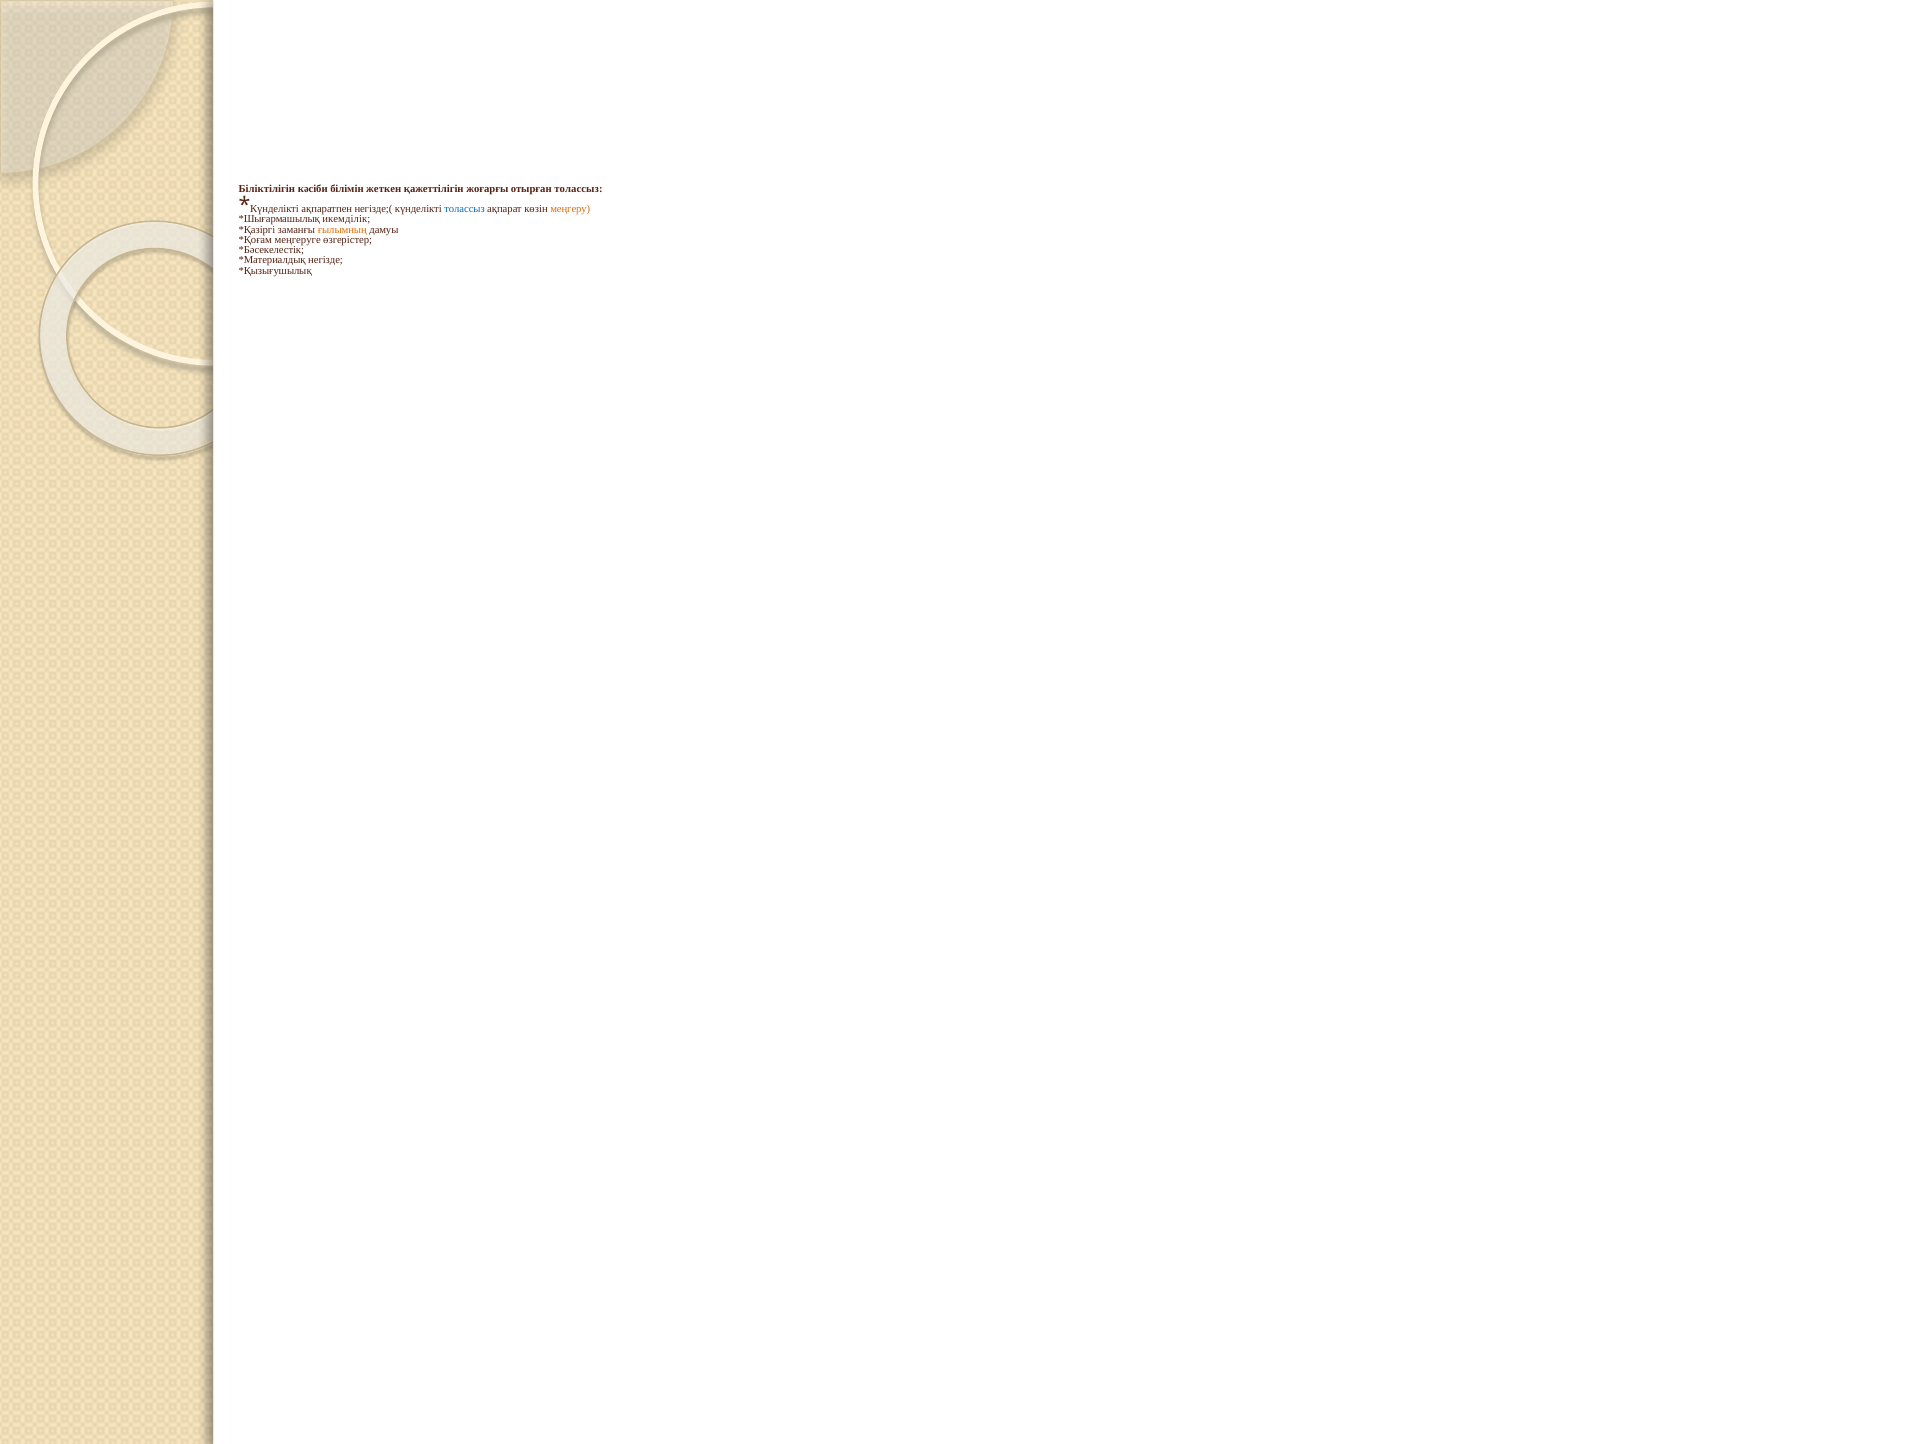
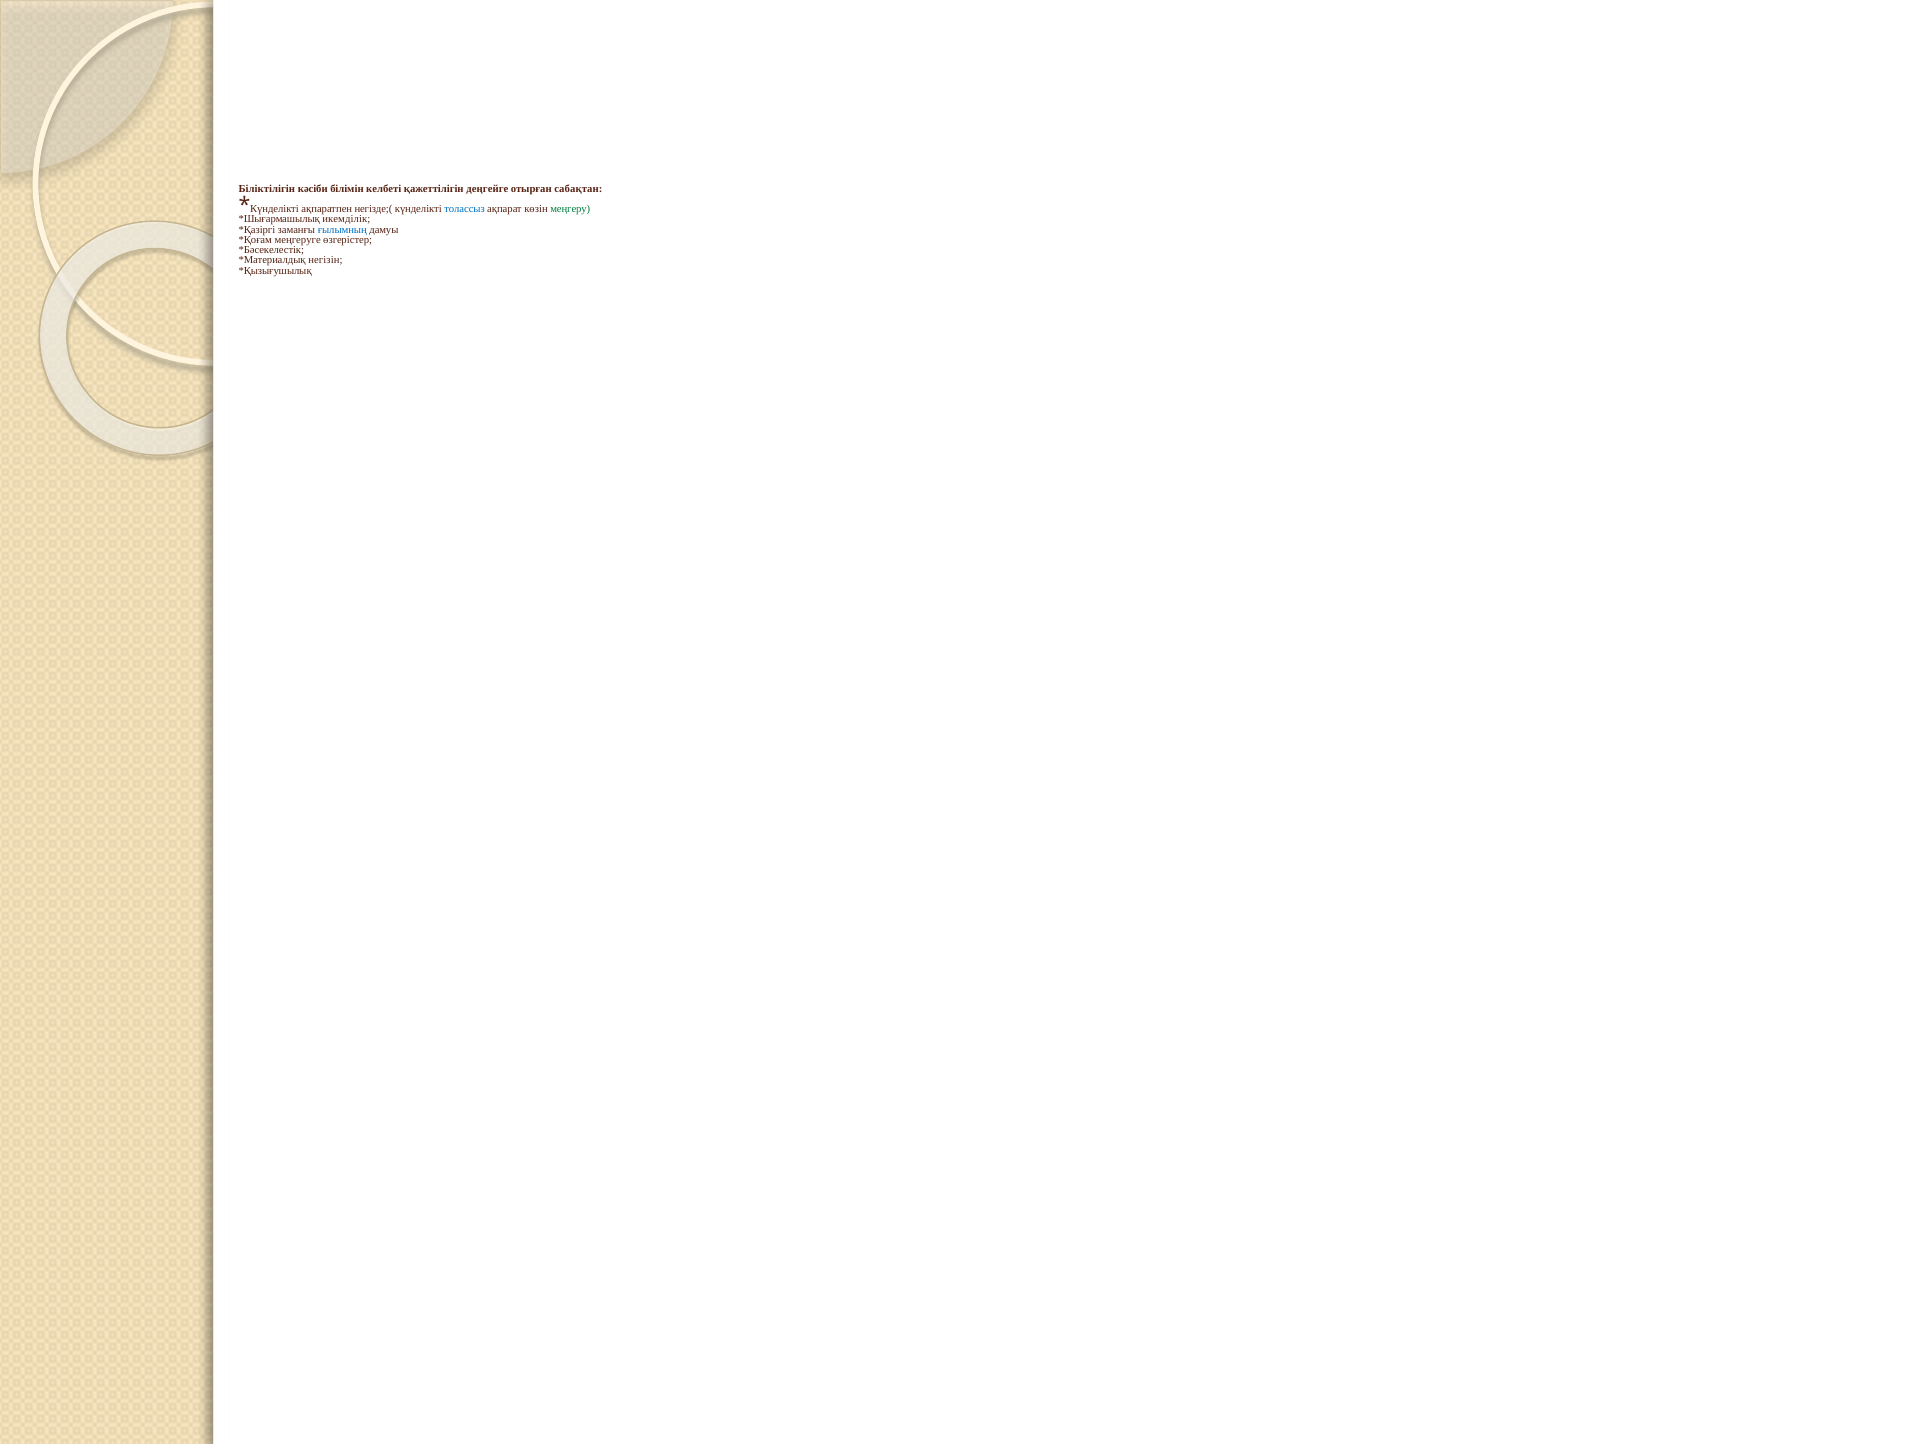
жеткен: жеткен -> келбеті
жоғарғы: жоғарғы -> деңгейге
отырған толассыз: толассыз -> сабақтан
меңгеру colour: orange -> green
ғылымның colour: orange -> blue
негізде: негізде -> негізін
